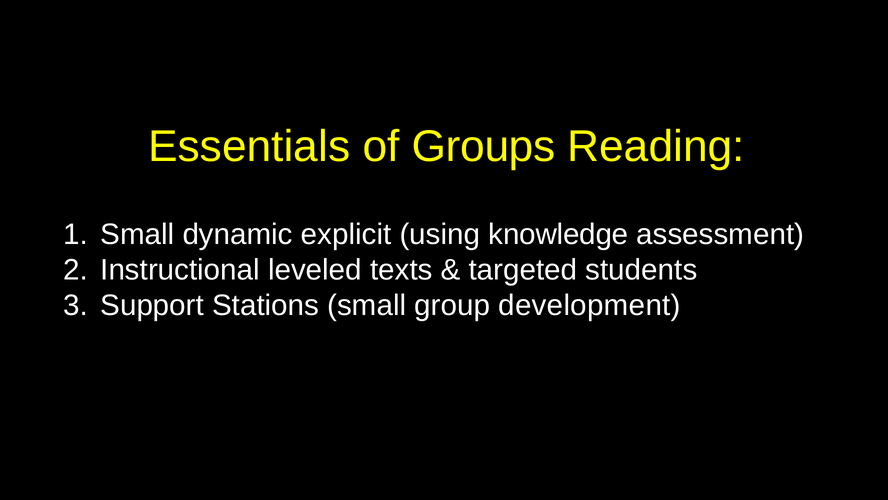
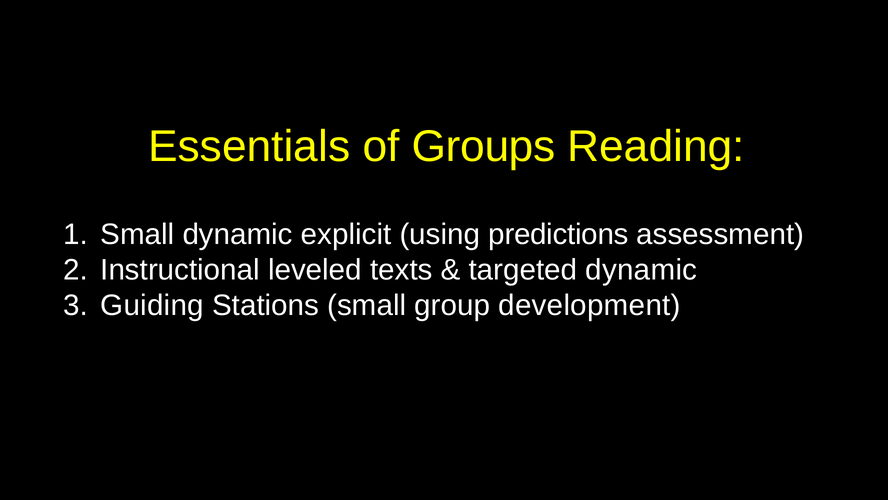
knowledge: knowledge -> predictions
targeted students: students -> dynamic
Support: Support -> Guiding
